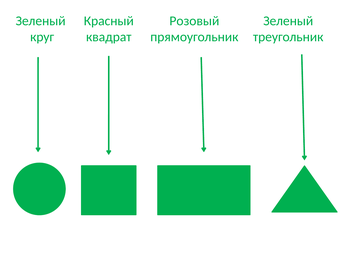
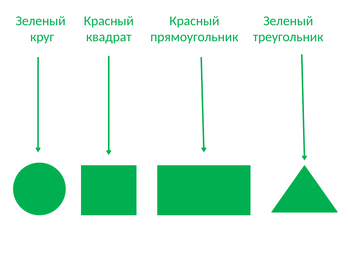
Розовый at (194, 21): Розовый -> Красный
